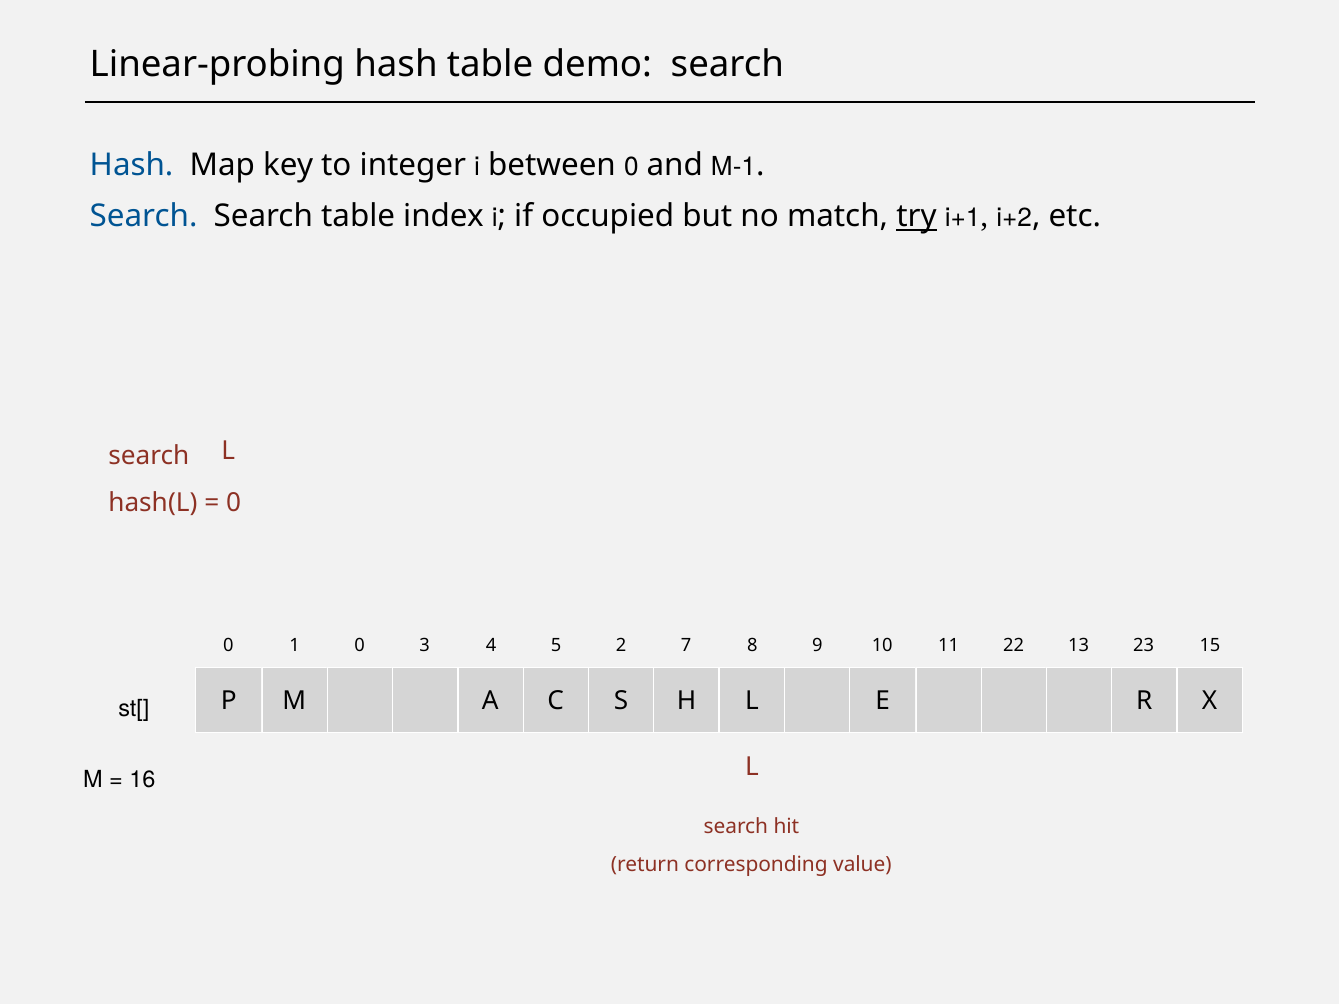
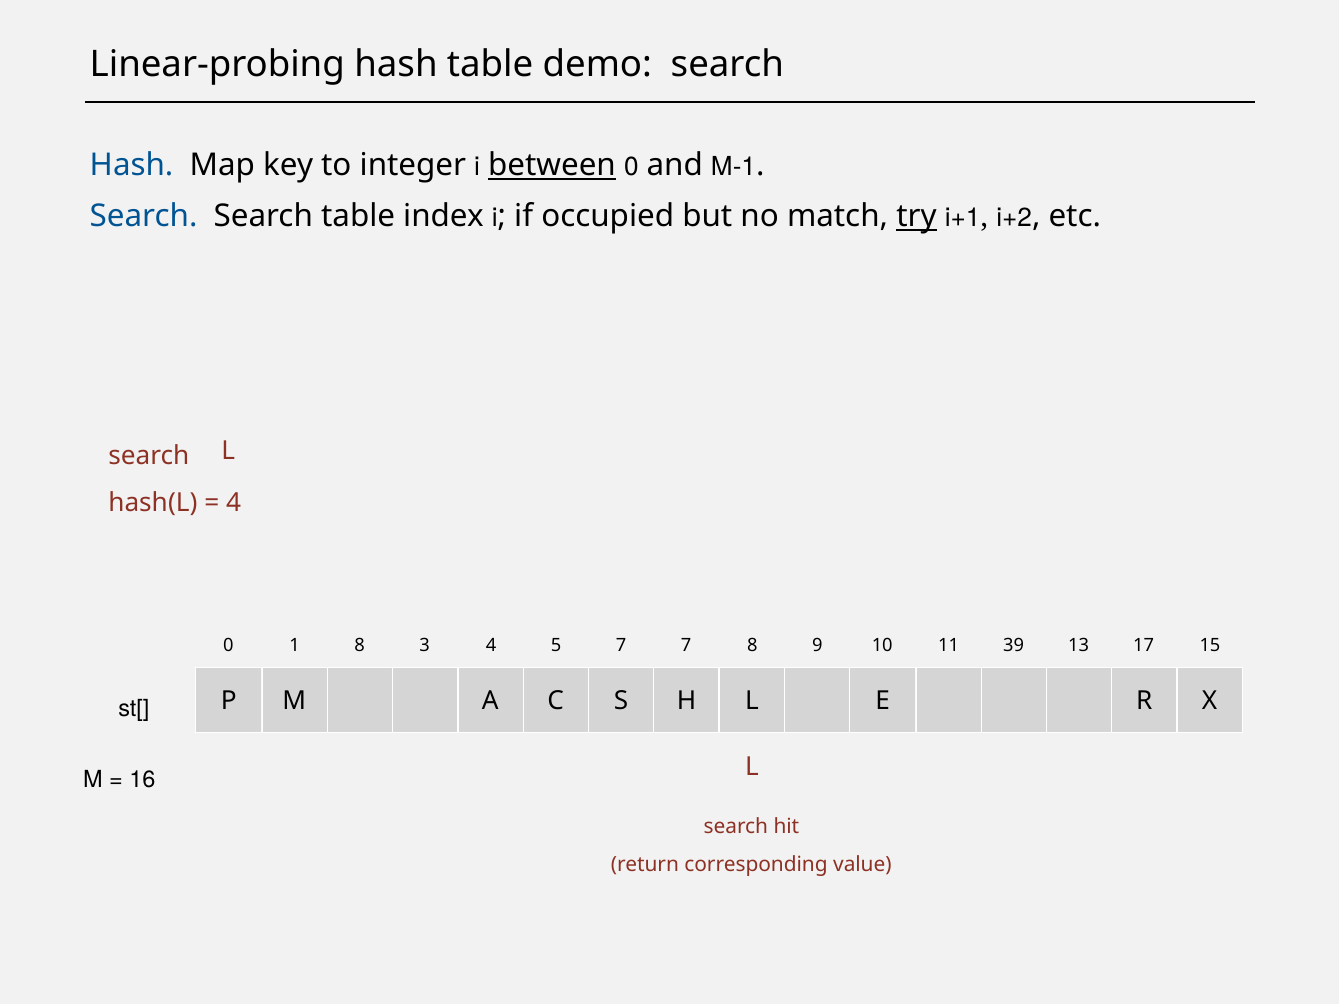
between underline: none -> present
0 at (234, 503): 0 -> 4
1 0: 0 -> 8
5 2: 2 -> 7
22: 22 -> 39
23: 23 -> 17
